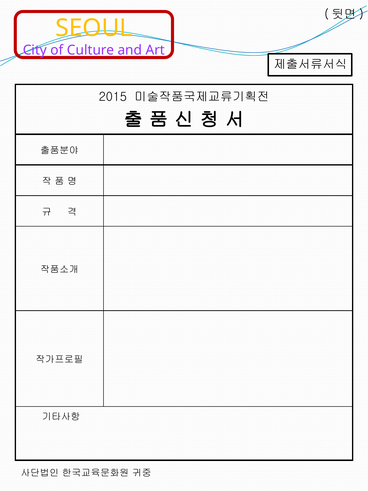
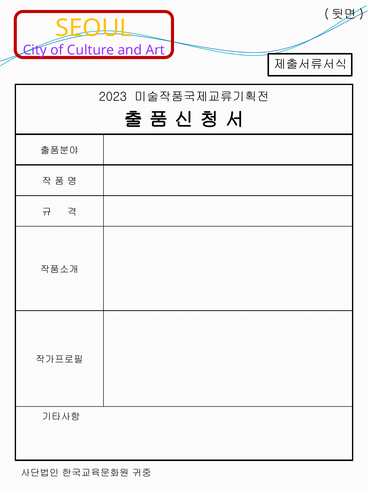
2015: 2015 -> 2023
